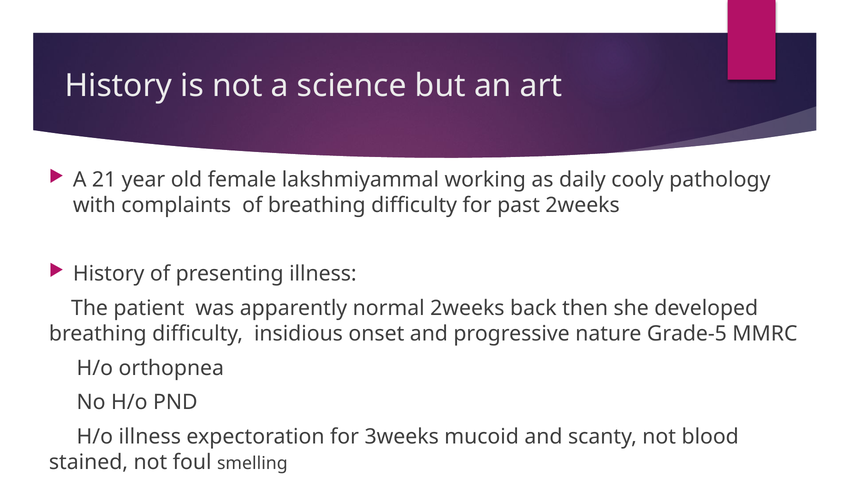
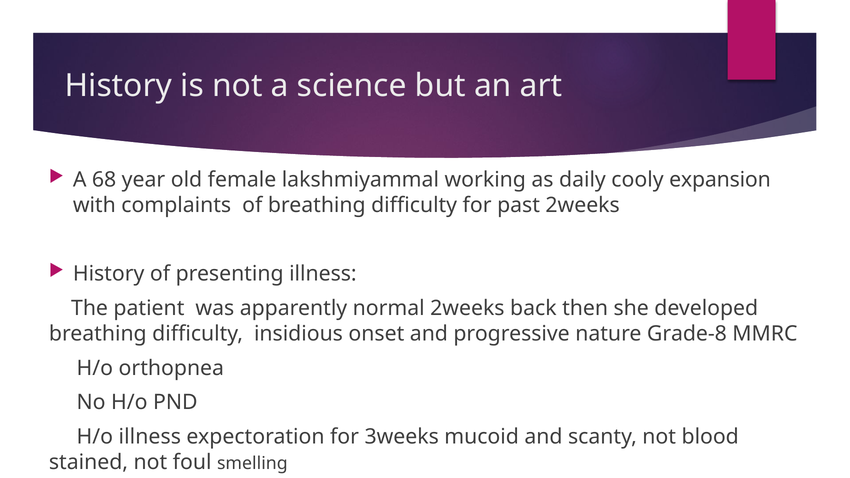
21: 21 -> 68
pathology: pathology -> expansion
Grade-5: Grade-5 -> Grade-8
